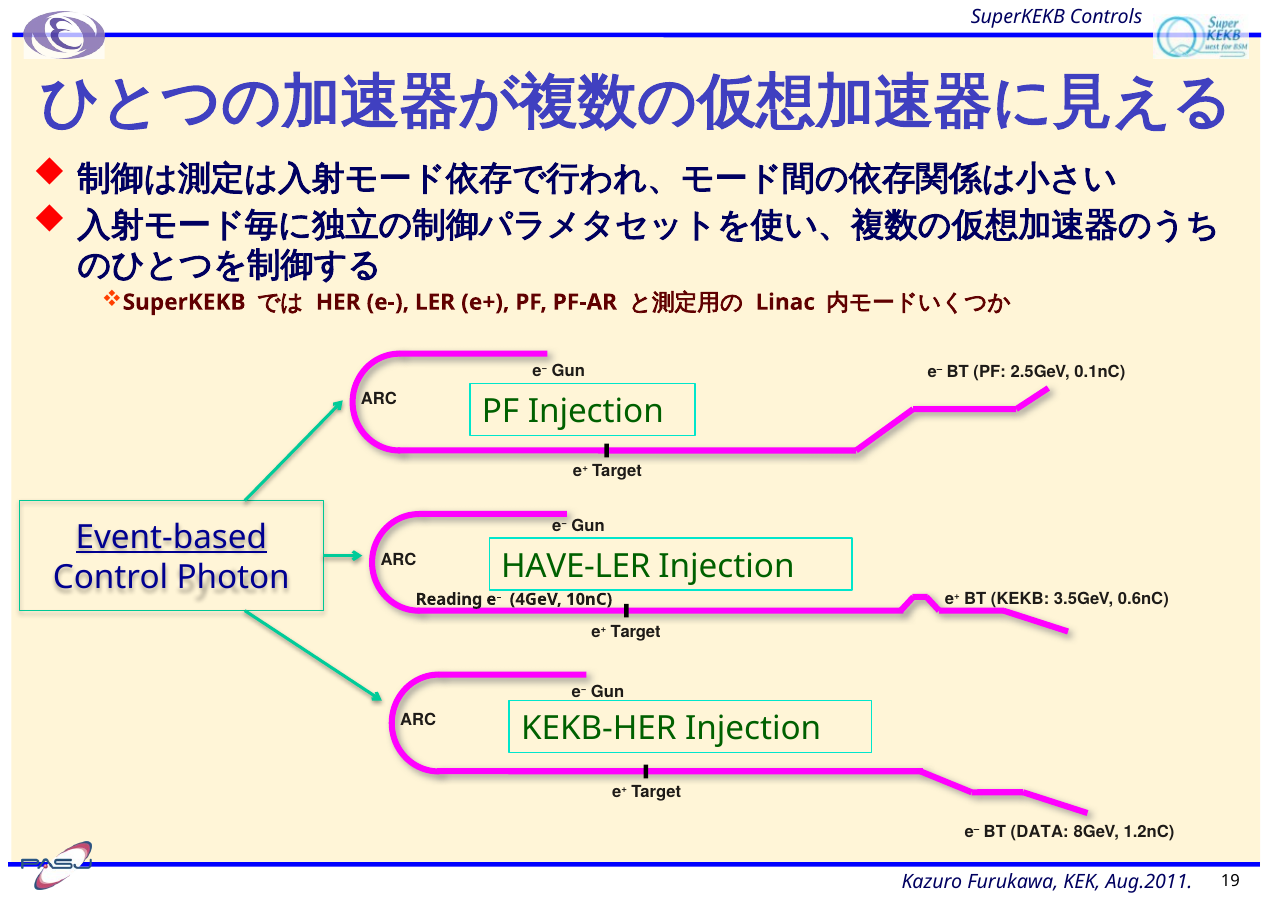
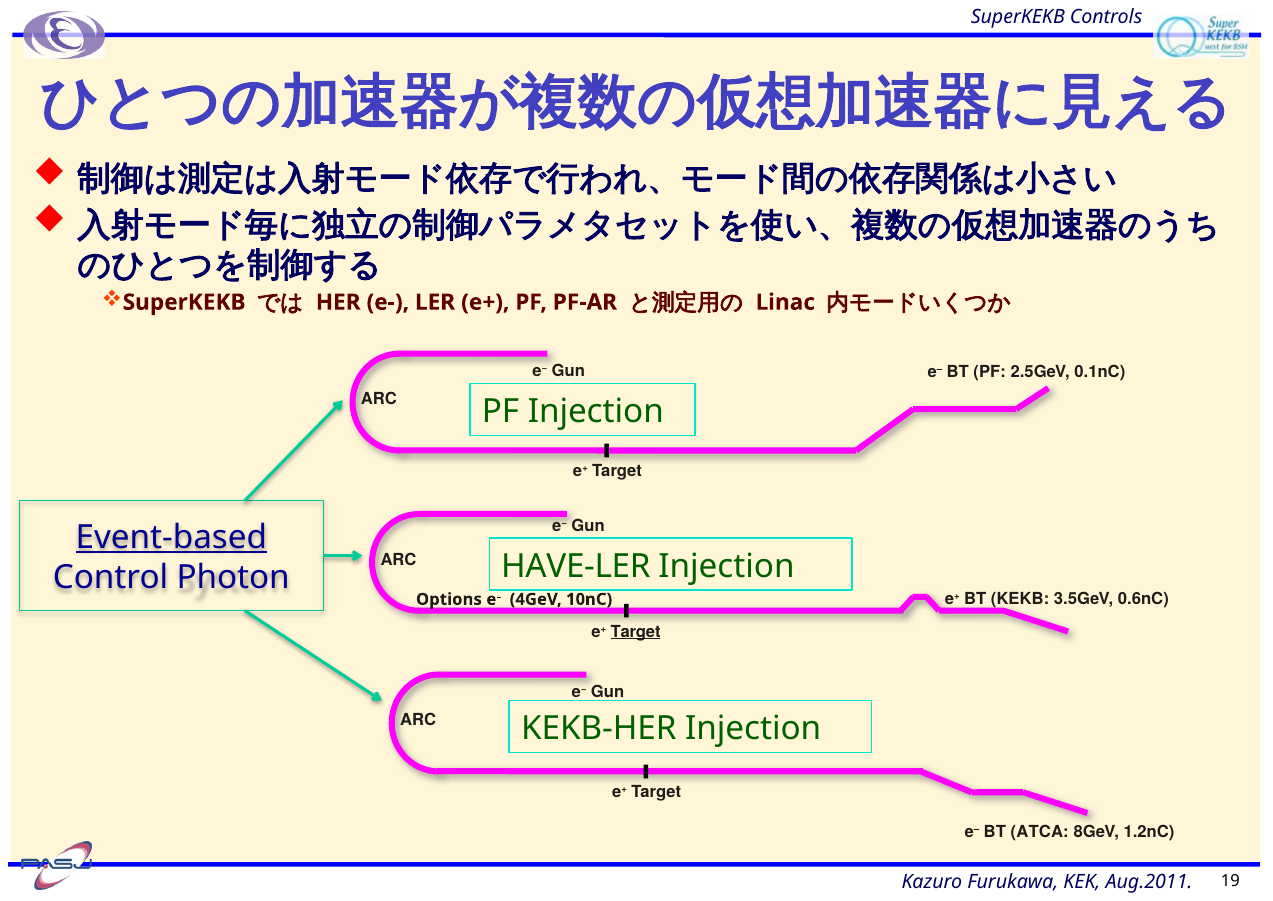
Reading: Reading -> Options
Target at (636, 631) underline: none -> present
DATA: DATA -> ATCA
